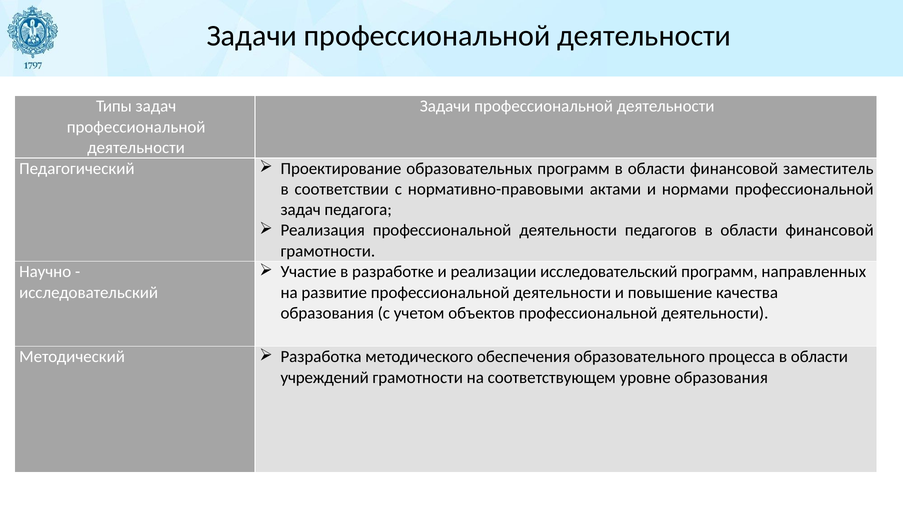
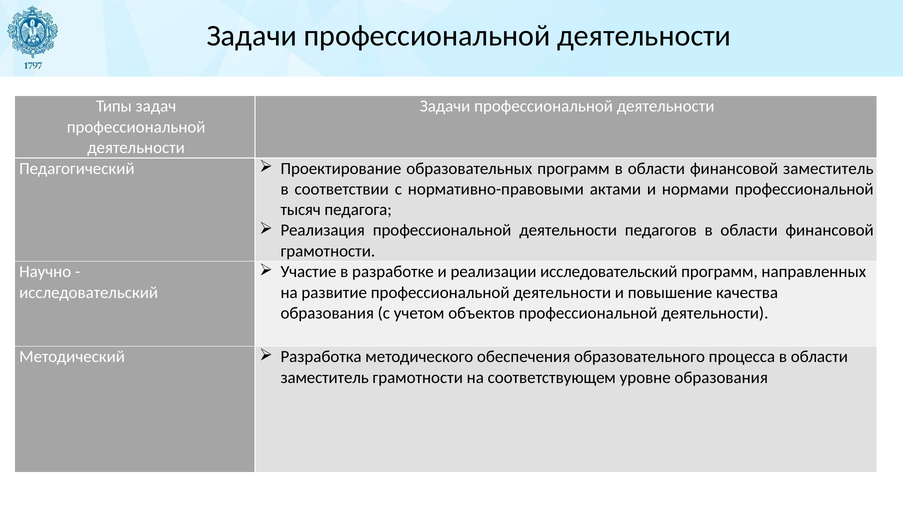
задач at (301, 210): задач -> тысяч
учреждений at (325, 377): учреждений -> заместитель
